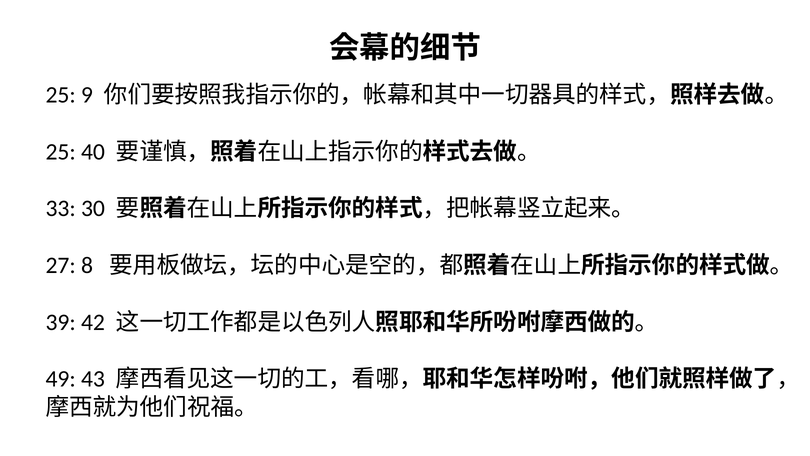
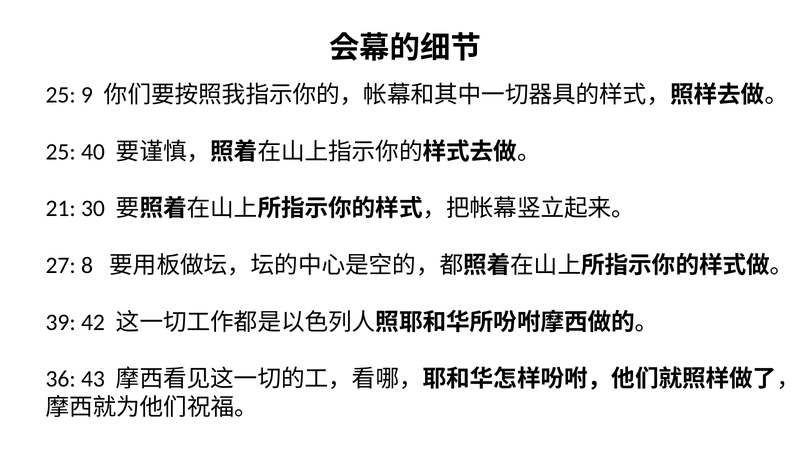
33: 33 -> 21
49: 49 -> 36
